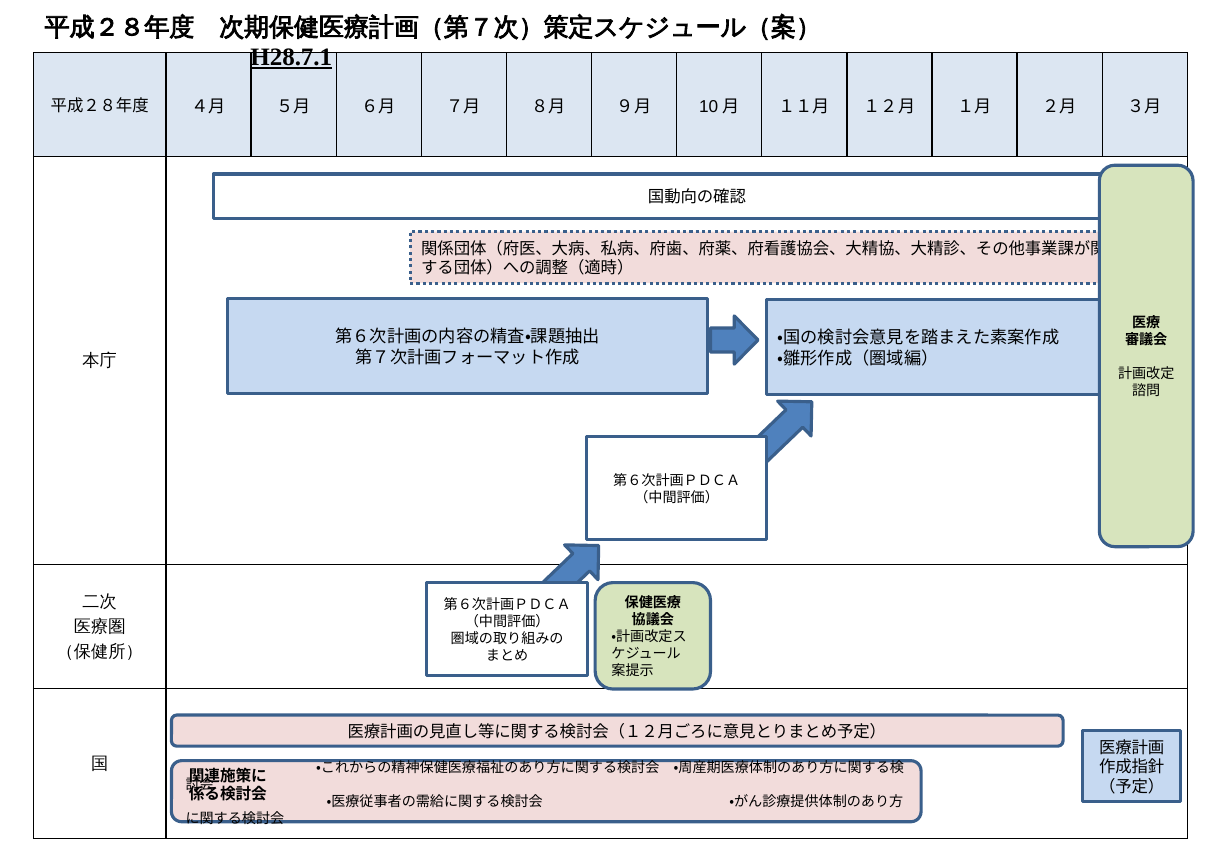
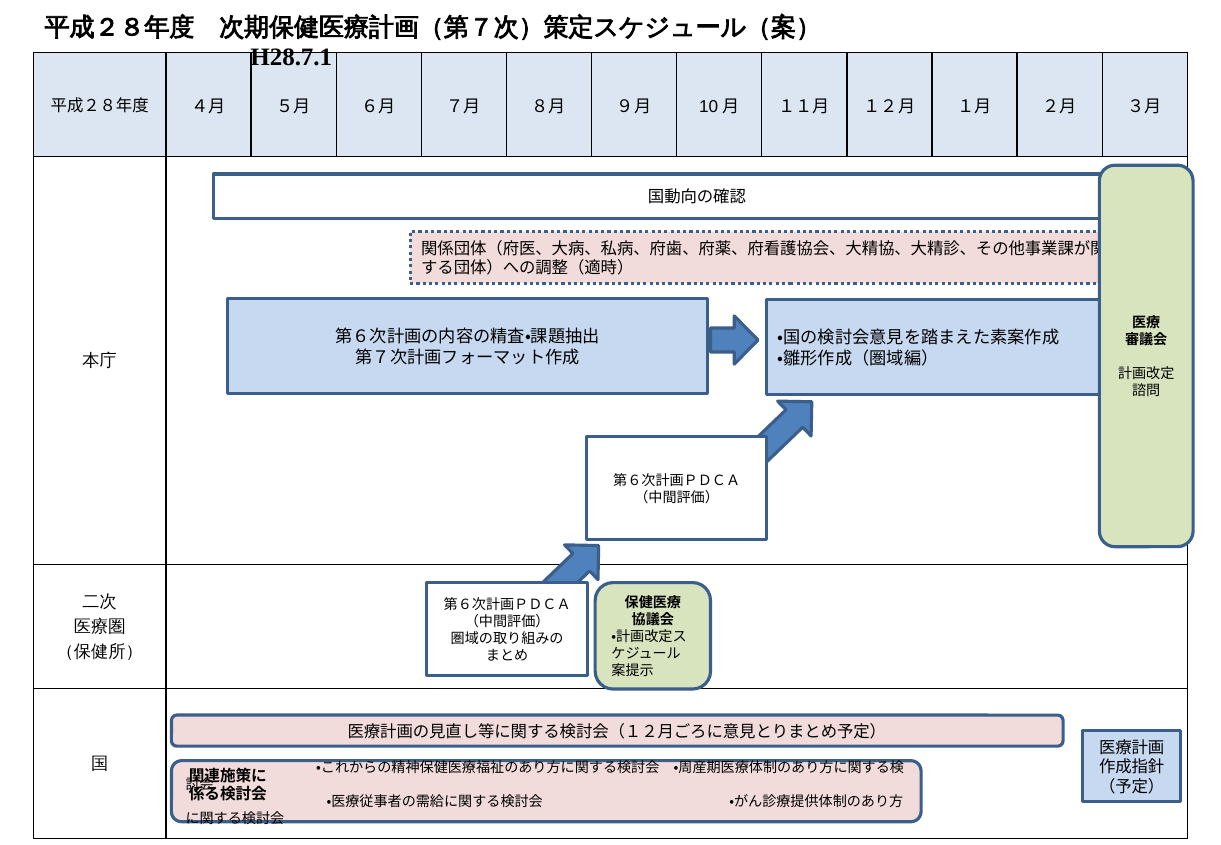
H28.7.1 underline: present -> none
